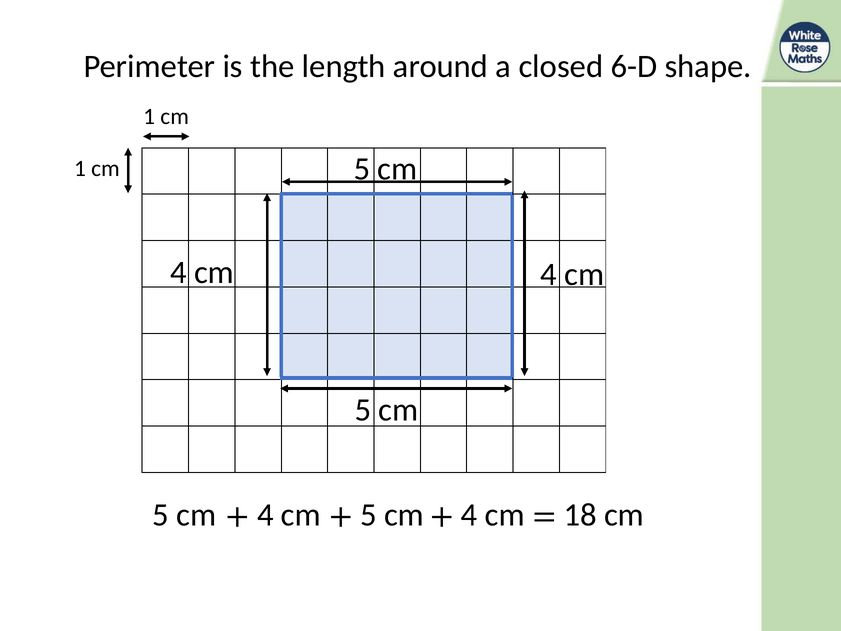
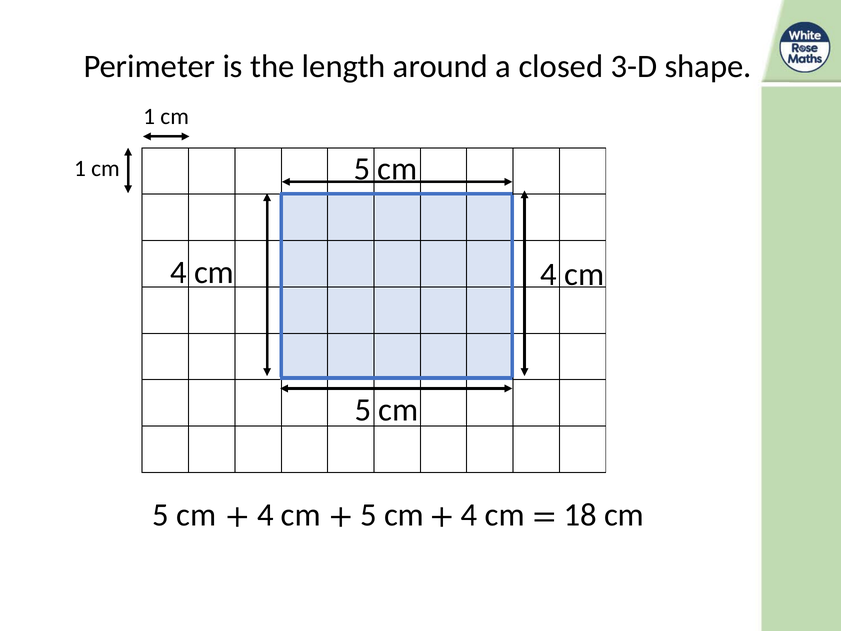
6-D: 6-D -> 3-D
